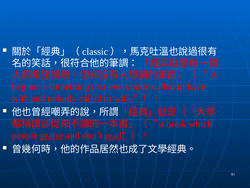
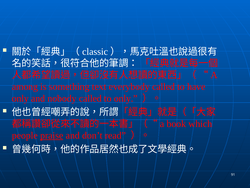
begins: begins -> among
with at (20, 98): with -> only
to with: with -> only
read underline: present -> none
